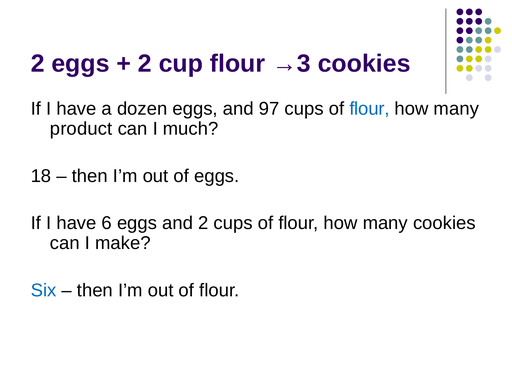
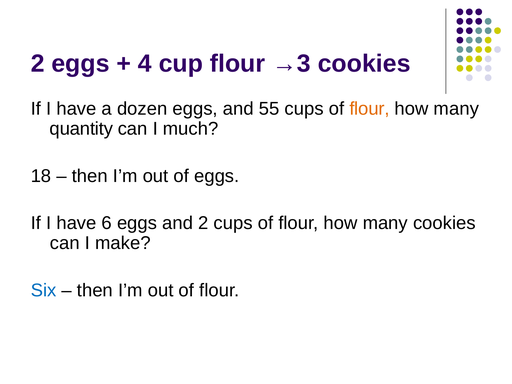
2 at (145, 64): 2 -> 4
97: 97 -> 55
flour at (369, 109) colour: blue -> orange
product: product -> quantity
